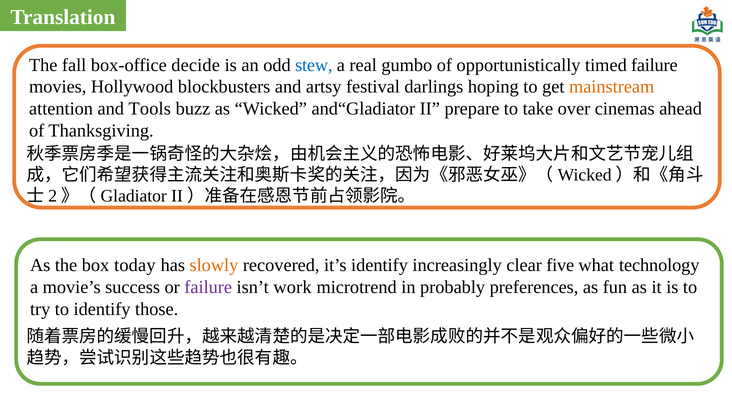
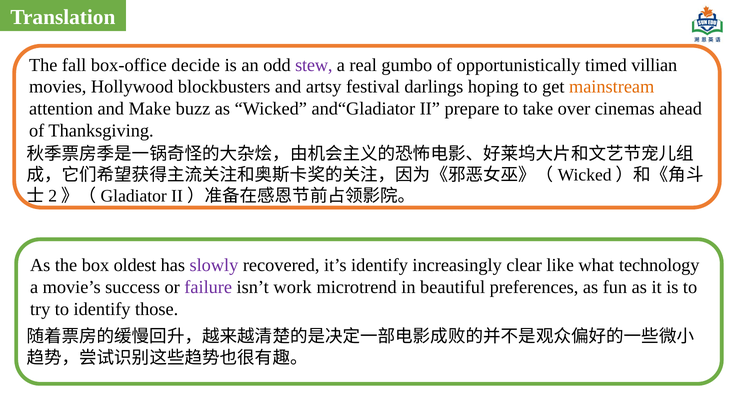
stew colour: blue -> purple
timed failure: failure -> villian
Tools: Tools -> Make
today: today -> oldest
slowly colour: orange -> purple
five: five -> like
probably: probably -> beautiful
